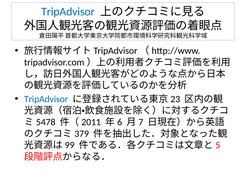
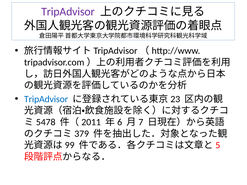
TripAdvisor at (68, 12) colour: blue -> purple
